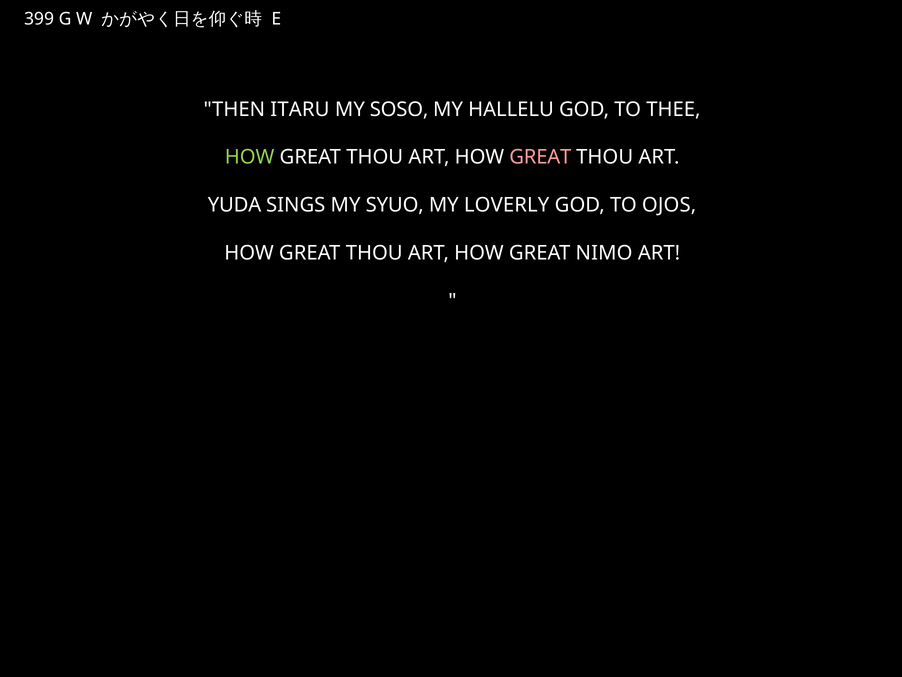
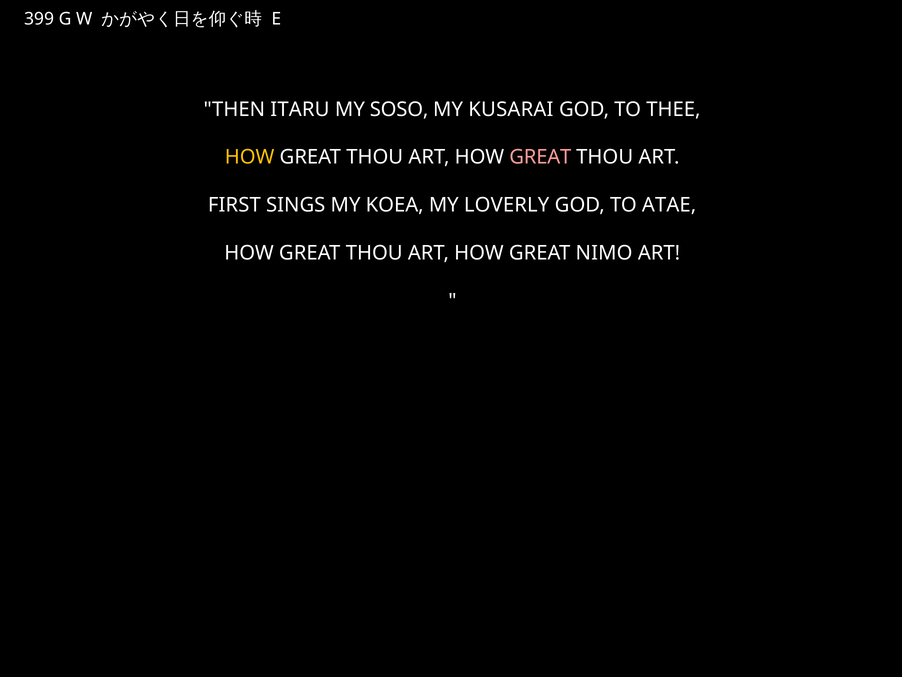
HALLELU: HALLELU -> KUSARAI
HOW at (250, 157) colour: light green -> yellow
YUDA: YUDA -> FIRST
SYUO: SYUO -> KOEA
OJOS: OJOS -> ATAE
